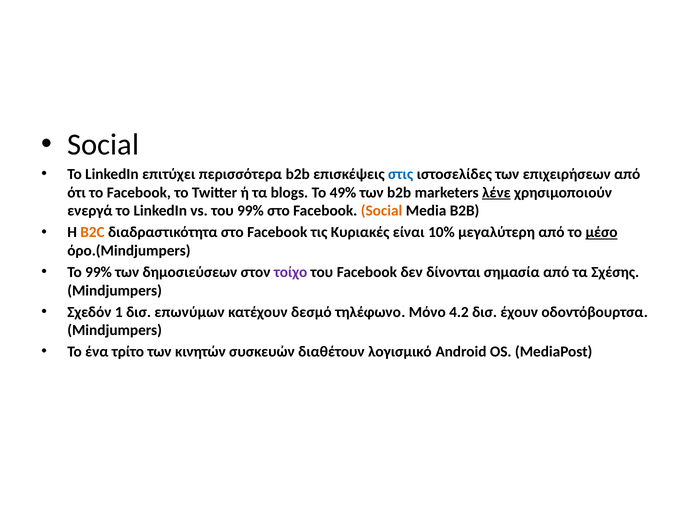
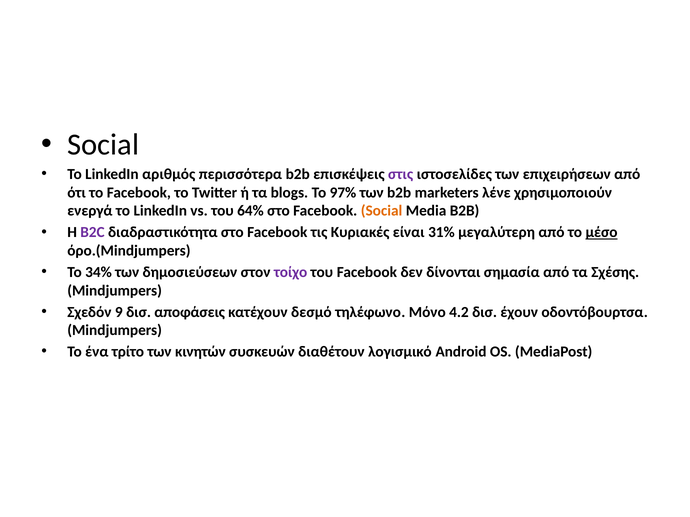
επιτύχει: επιτύχει -> αριθμός
στις colour: blue -> purple
49%: 49% -> 97%
λένε underline: present -> none
του 99%: 99% -> 64%
B2C colour: orange -> purple
10%: 10% -> 31%
Το 99%: 99% -> 34%
1: 1 -> 9
επωνύμων: επωνύμων -> αποφάσεις
